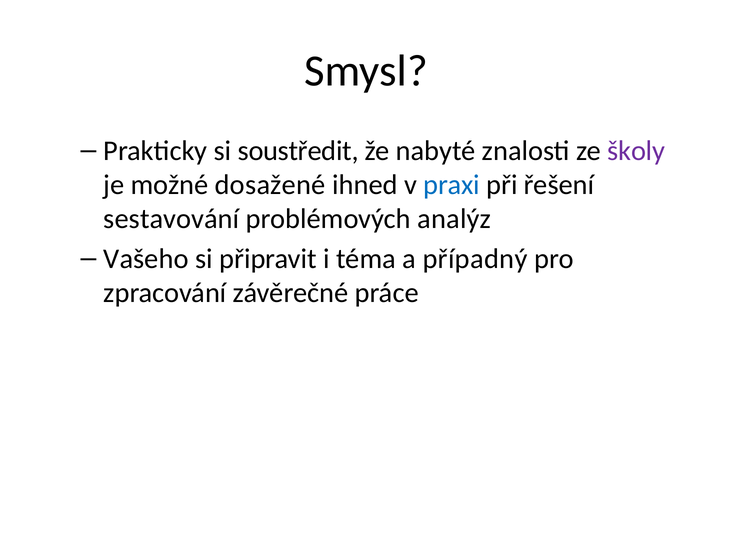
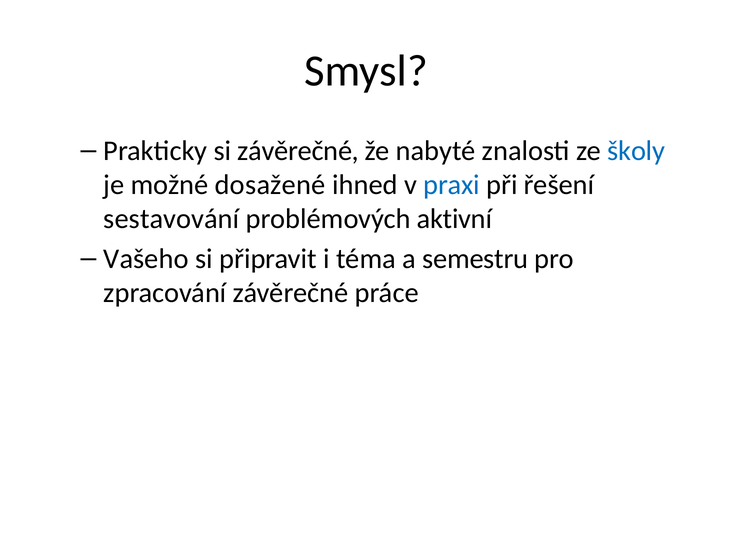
si soustředit: soustředit -> závěrečné
školy colour: purple -> blue
analýz: analýz -> aktivní
případný: případný -> semestru
